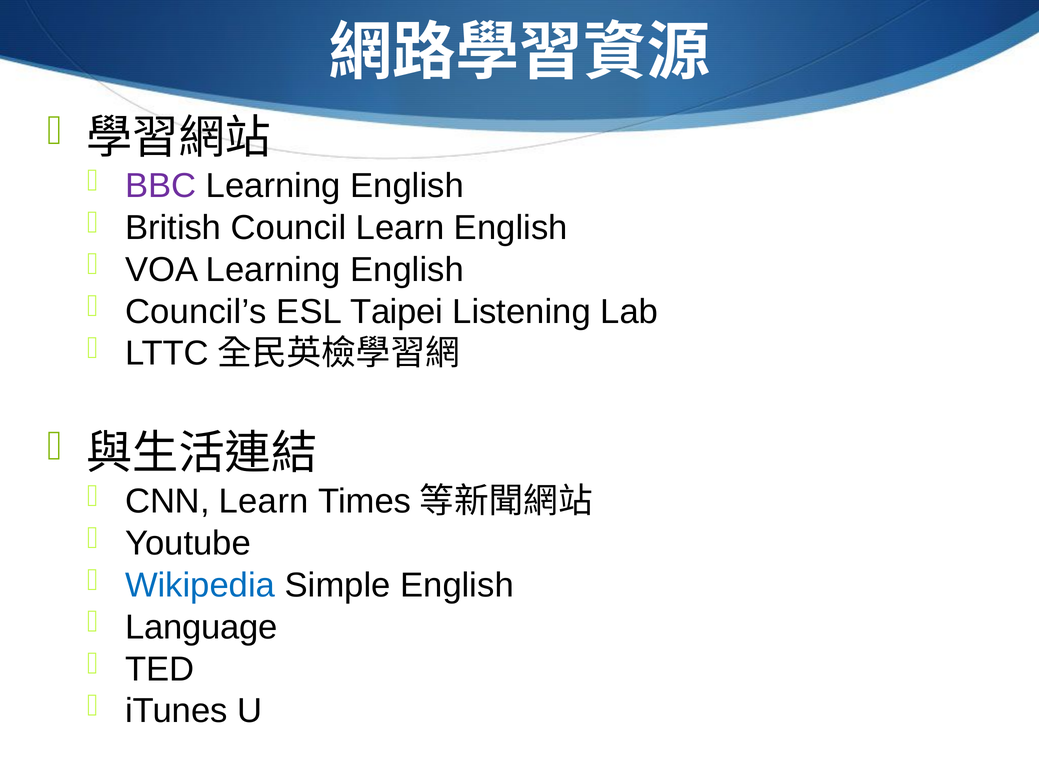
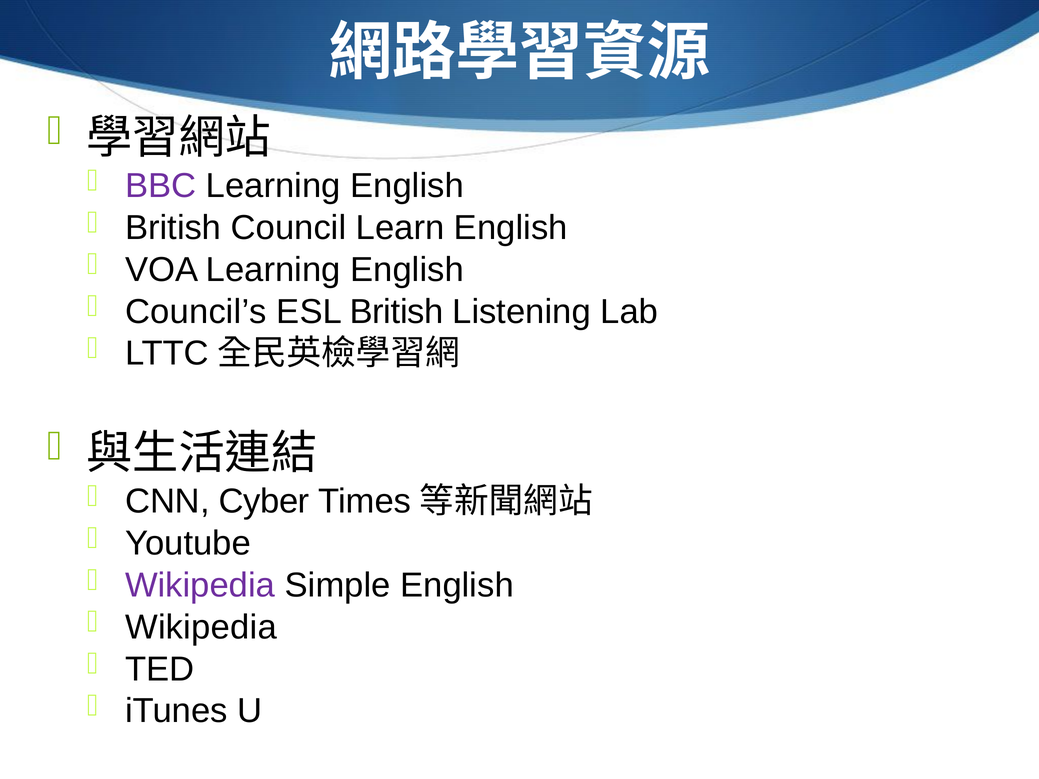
ESL Taipei: Taipei -> British
CNN Learn: Learn -> Cyber
Wikipedia at (200, 585) colour: blue -> purple
Language at (201, 627): Language -> Wikipedia
